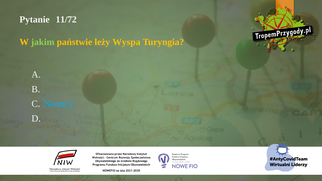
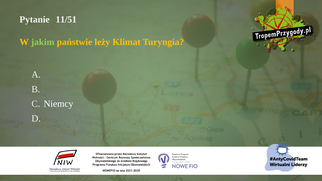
11/72: 11/72 -> 11/51
Wyspa: Wyspa -> Klimat
Niemcy colour: light blue -> white
